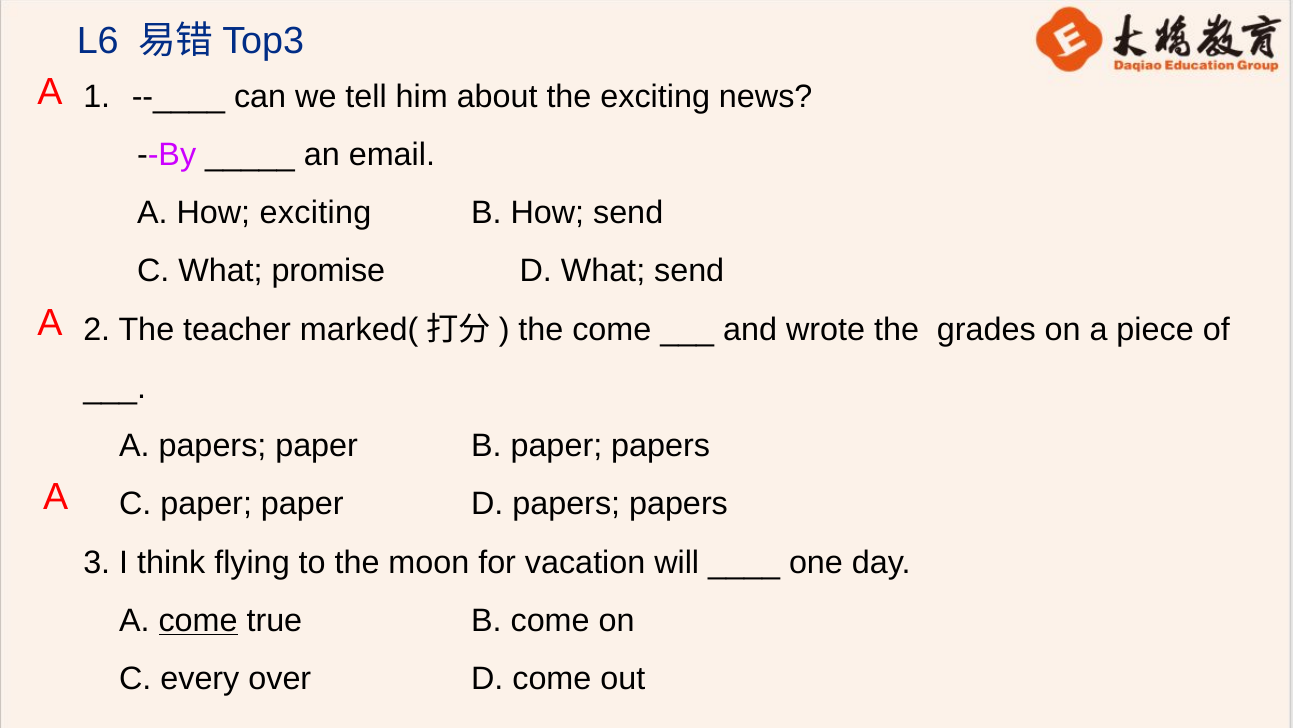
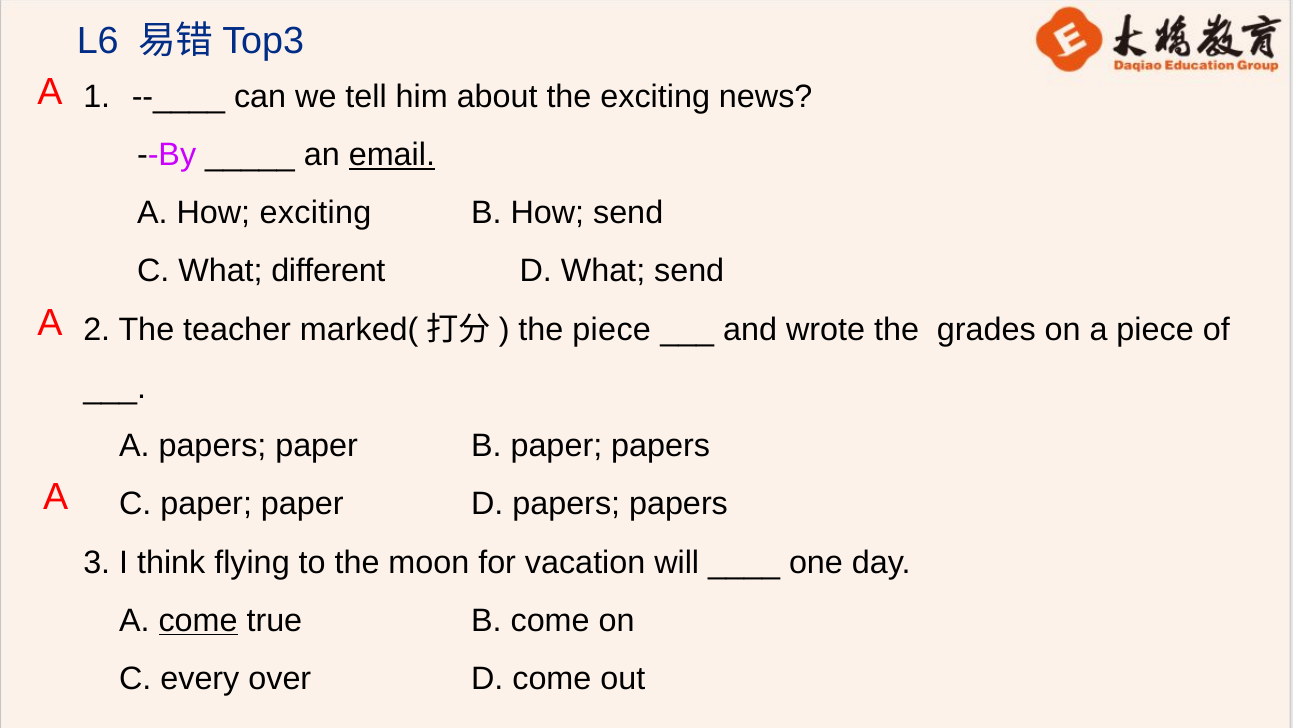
email underline: none -> present
promise: promise -> different
the come: come -> piece
